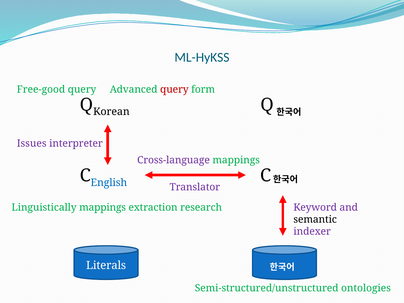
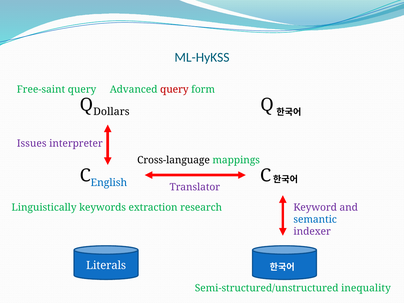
Free-good: Free-good -> Free-saint
Korean: Korean -> Dollars
Cross-language colour: purple -> black
Linguistically mappings: mappings -> keywords
semantic colour: black -> blue
ontologies: ontologies -> inequality
